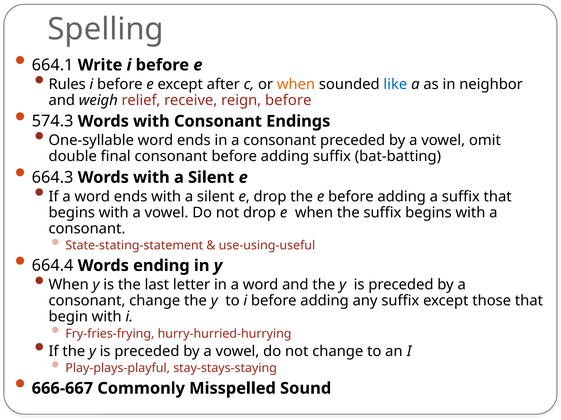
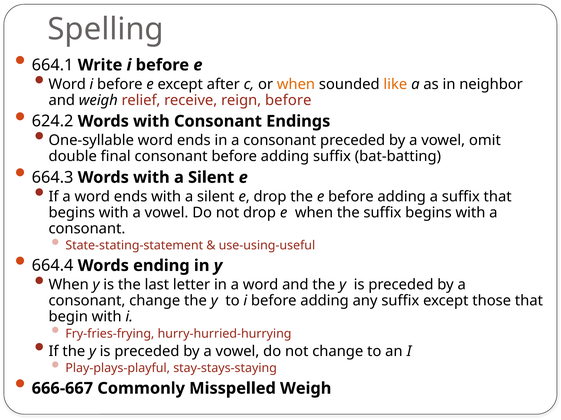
Rules at (67, 84): Rules -> Word
like colour: blue -> orange
574.3: 574.3 -> 624.2
Misspelled Sound: Sound -> Weigh
